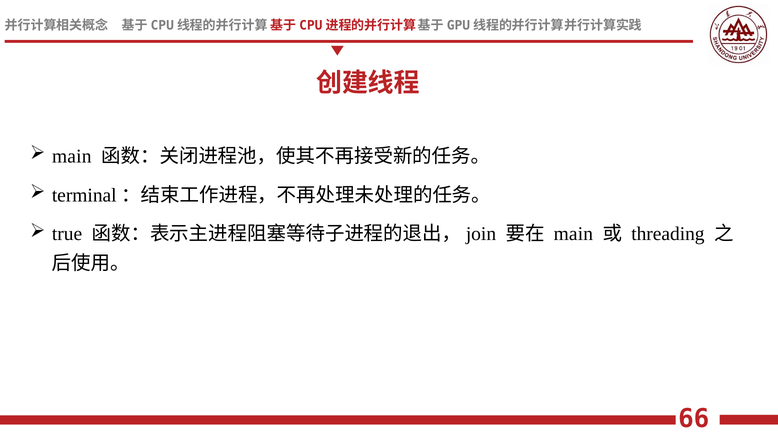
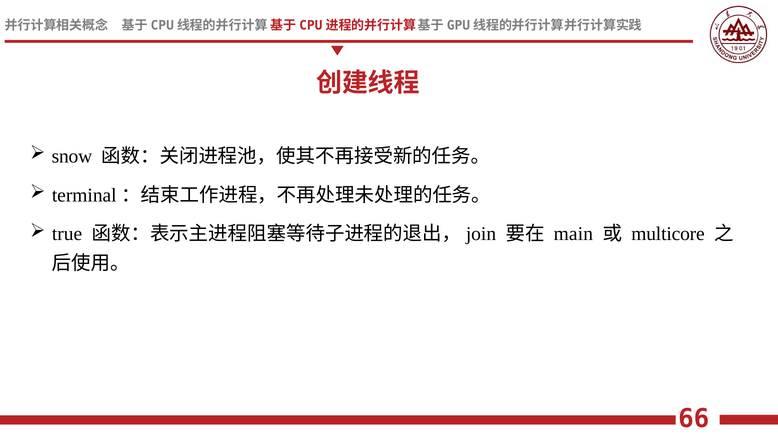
main at (72, 156): main -> snow
threading: threading -> multicore
